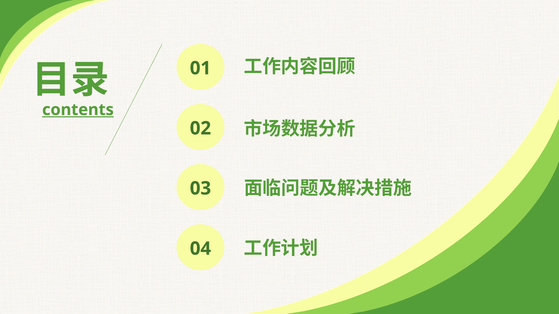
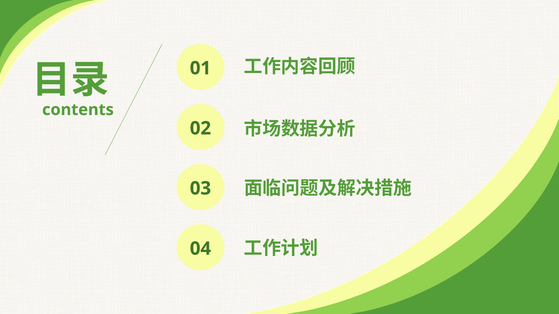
contents underline: present -> none
